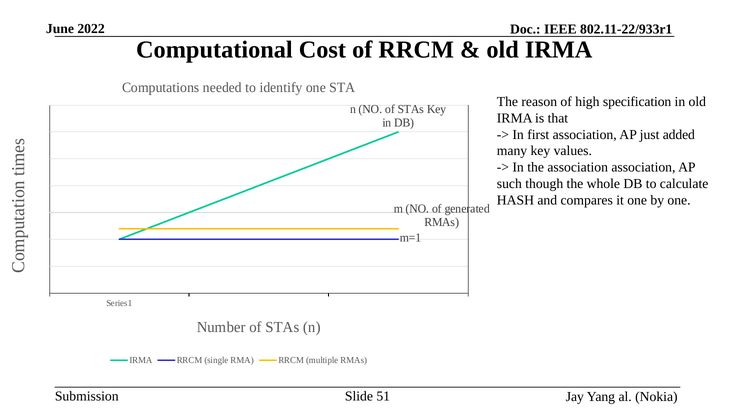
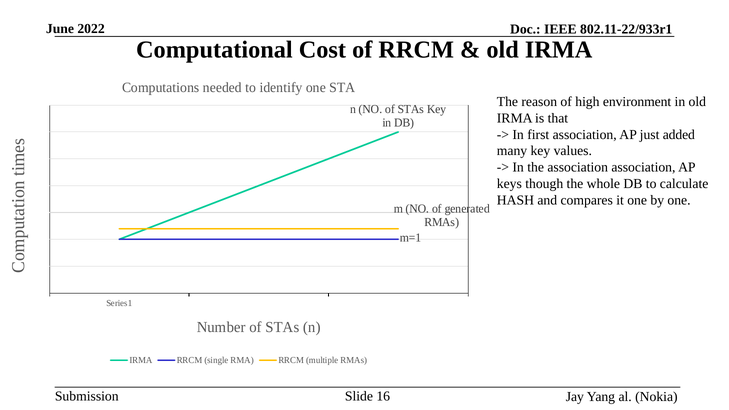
specification: specification -> environment
such: such -> keys
51: 51 -> 16
